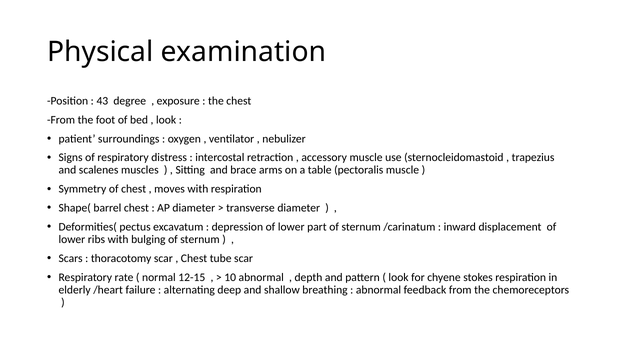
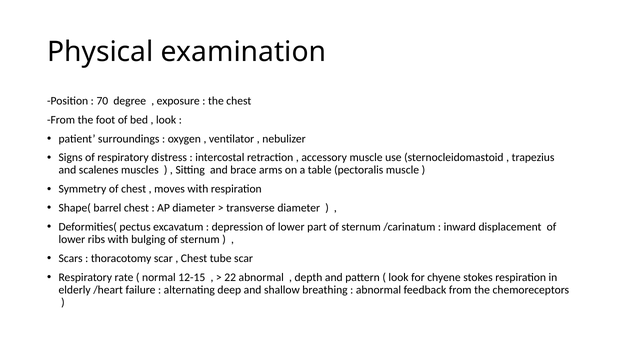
43: 43 -> 70
10: 10 -> 22
